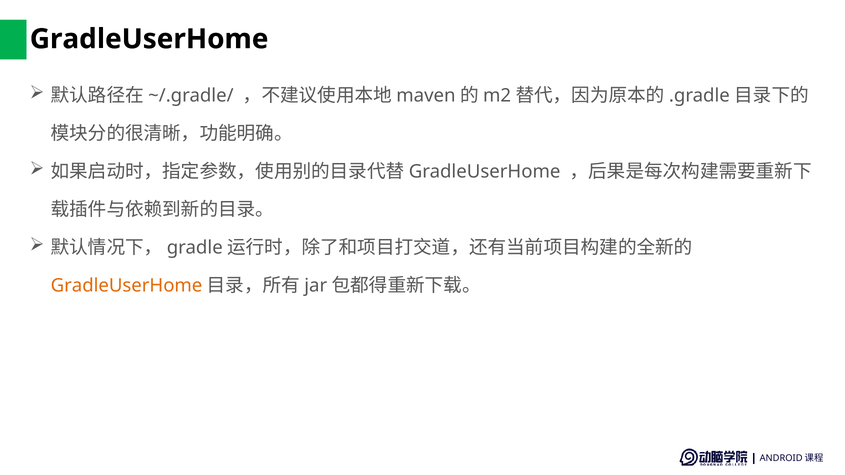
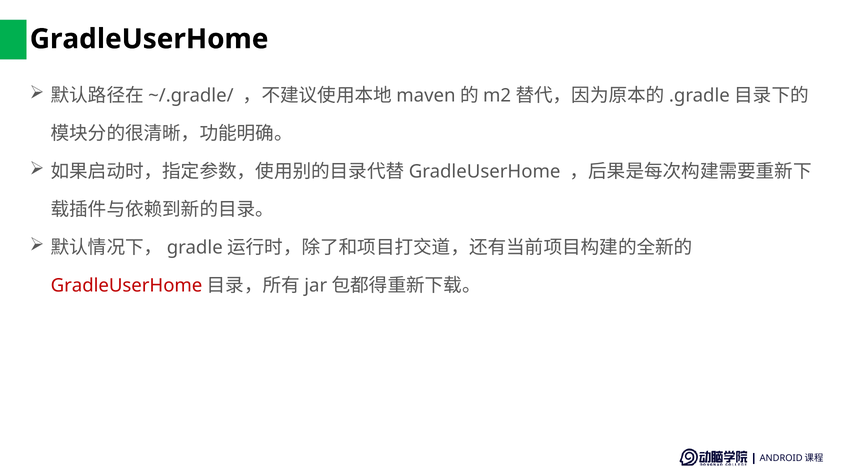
GradleUserHome at (127, 286) colour: orange -> red
